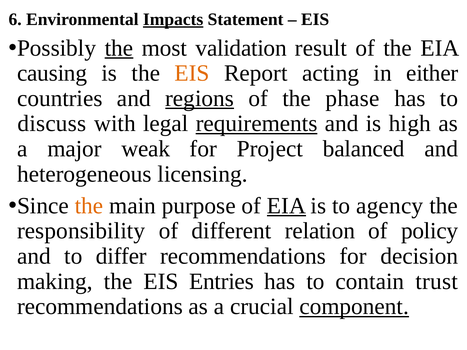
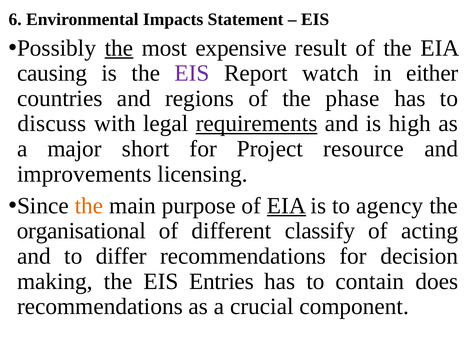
Impacts underline: present -> none
validation: validation -> expensive
EIS at (192, 73) colour: orange -> purple
acting: acting -> watch
regions underline: present -> none
weak: weak -> short
balanced: balanced -> resource
heterogeneous: heterogeneous -> improvements
responsibility: responsibility -> organisational
relation: relation -> classify
policy: policy -> acting
trust: trust -> does
component underline: present -> none
